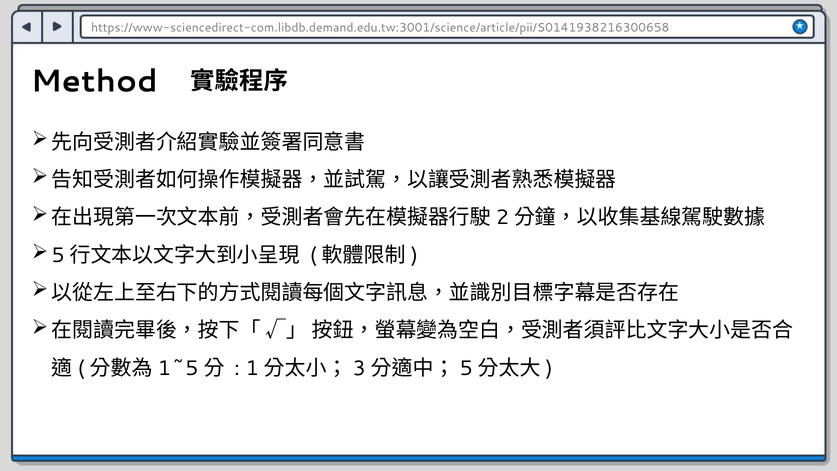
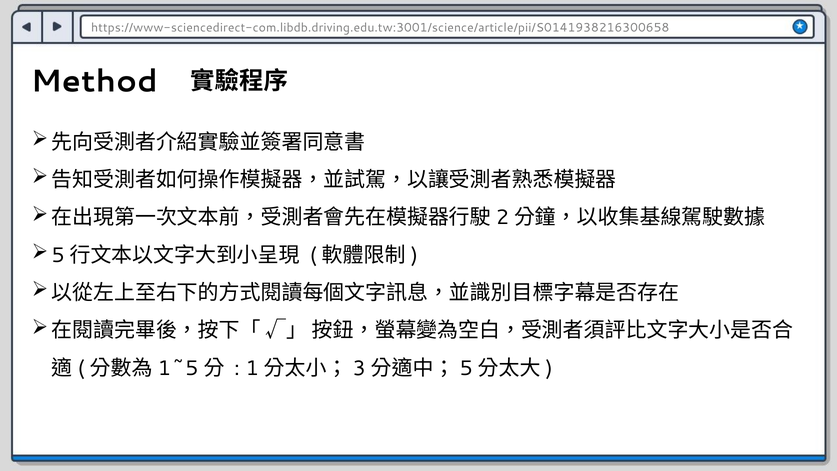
https://www-sciencedirect-com.libdb.demand.edu.tw:3001/science/article/pii/S0141938216300658: https://www-sciencedirect-com.libdb.demand.edu.tw:3001/science/article/pii/S0141938216300658 -> https://www-sciencedirect-com.libdb.driving.edu.tw:3001/science/article/pii/S0141938216300658
